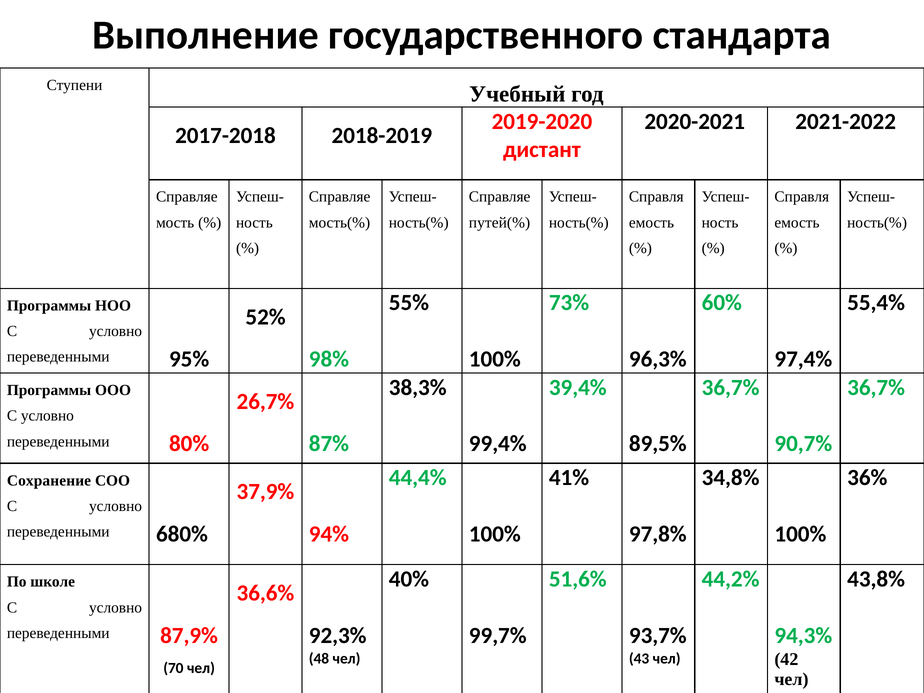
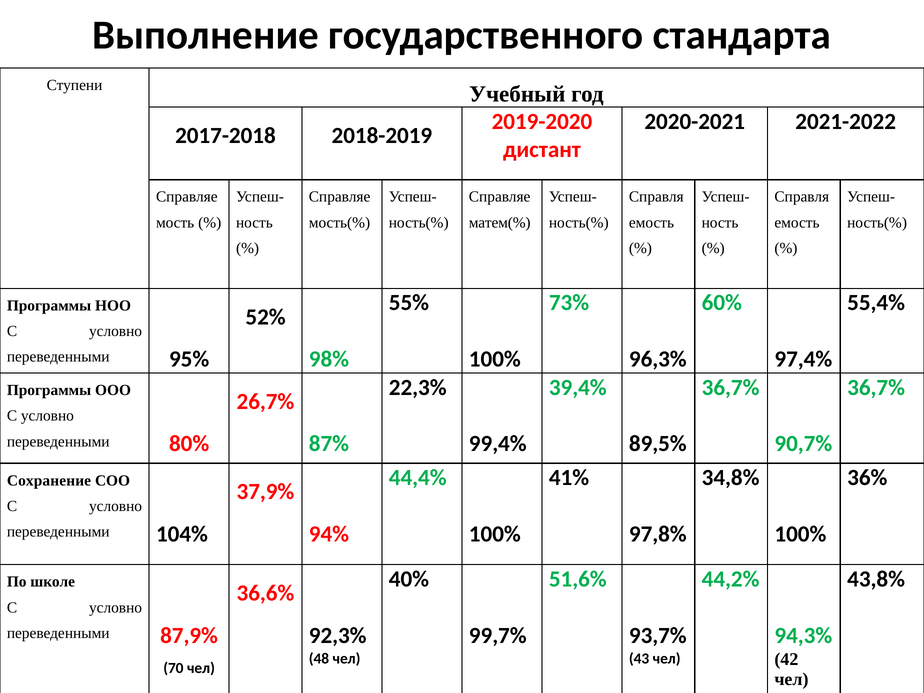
путей(%: путей(% -> матем(%
38,3%: 38,3% -> 22,3%
680%: 680% -> 104%
